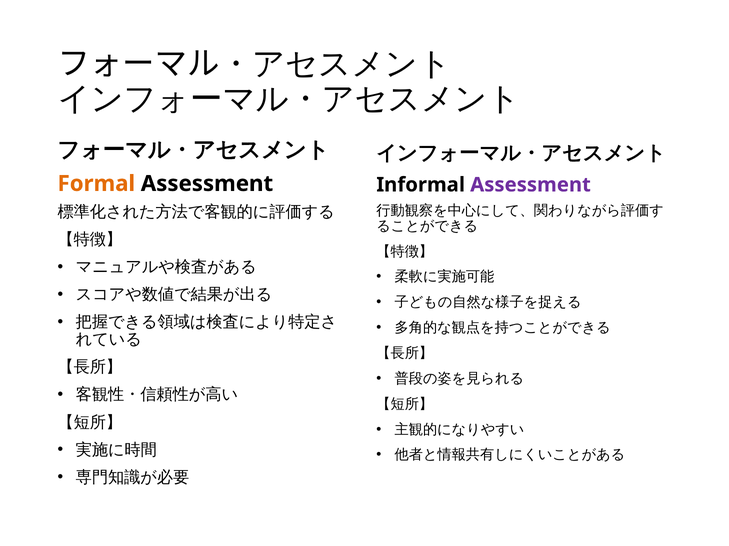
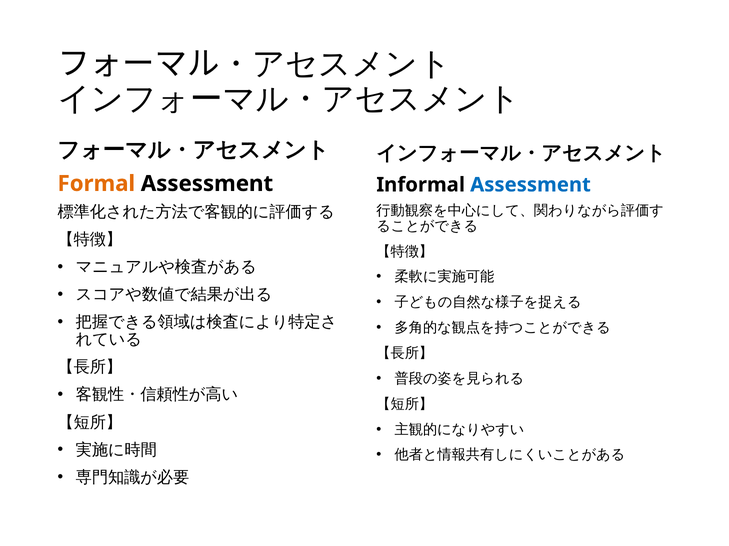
Assessment at (531, 185) colour: purple -> blue
